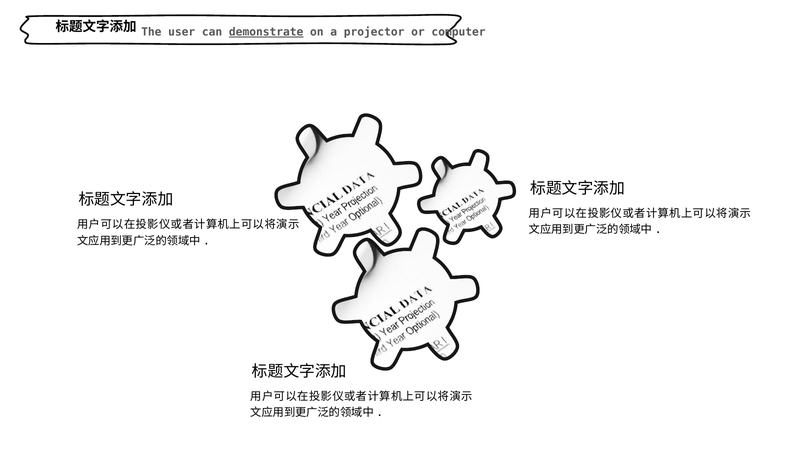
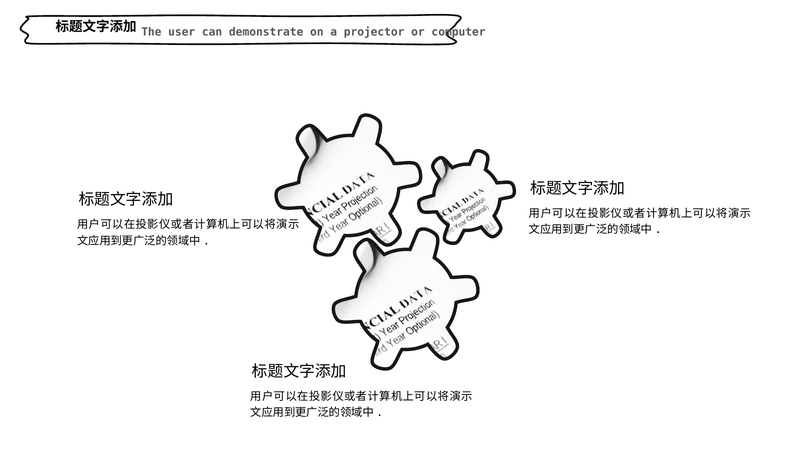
demonstrate underline: present -> none
